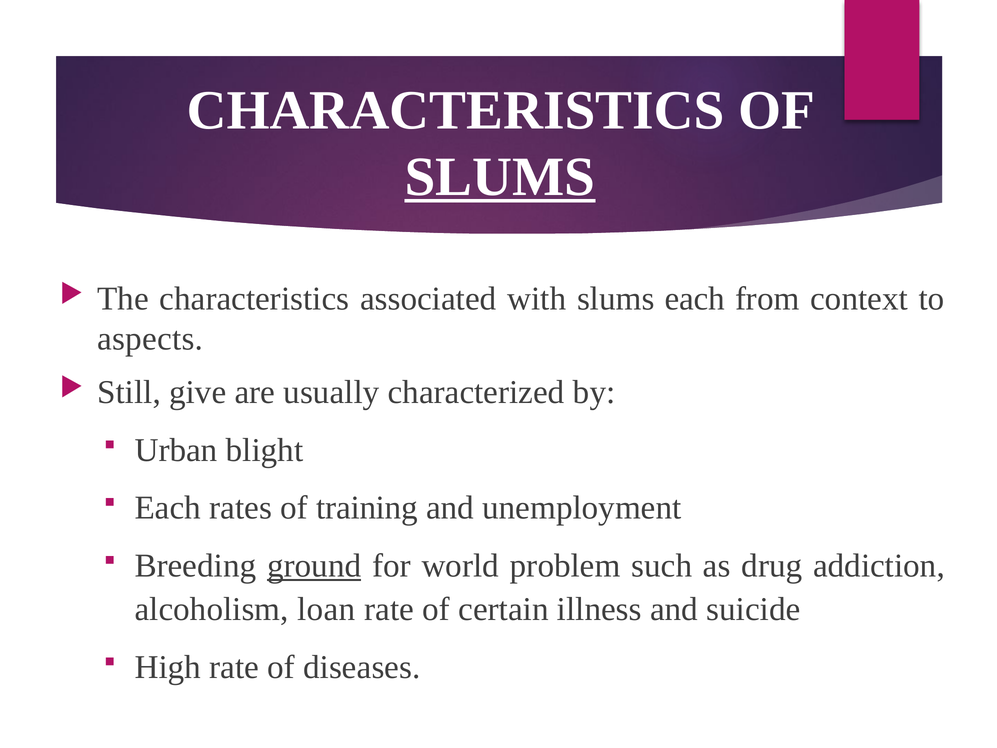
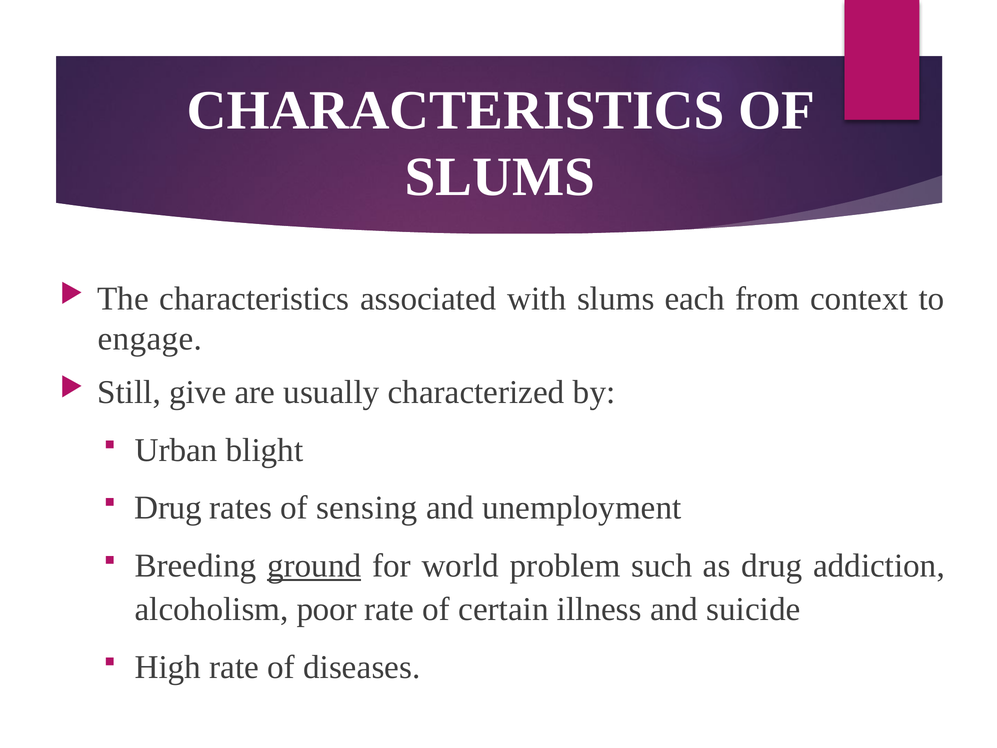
SLUMS at (500, 177) underline: present -> none
aspects: aspects -> engage
Each at (168, 508): Each -> Drug
training: training -> sensing
loan: loan -> poor
